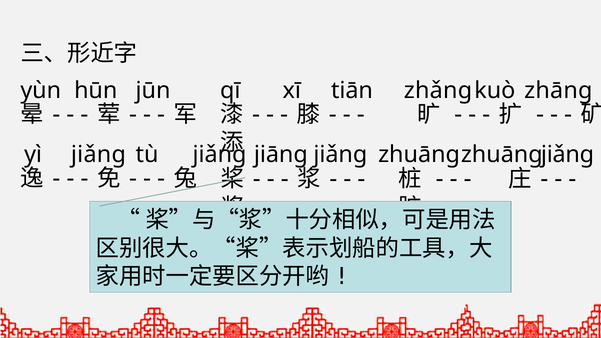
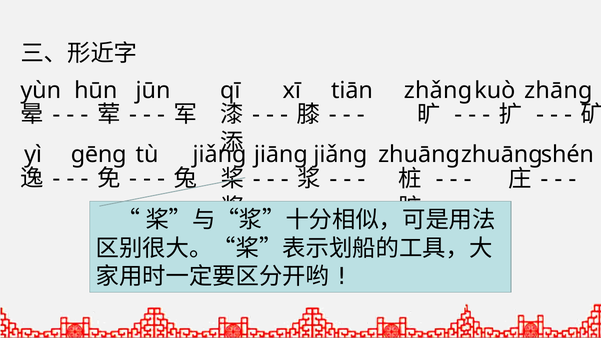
jiǎng at (98, 154): jiǎng -> gēng
jiǎng at (568, 154): jiǎng -> shén
